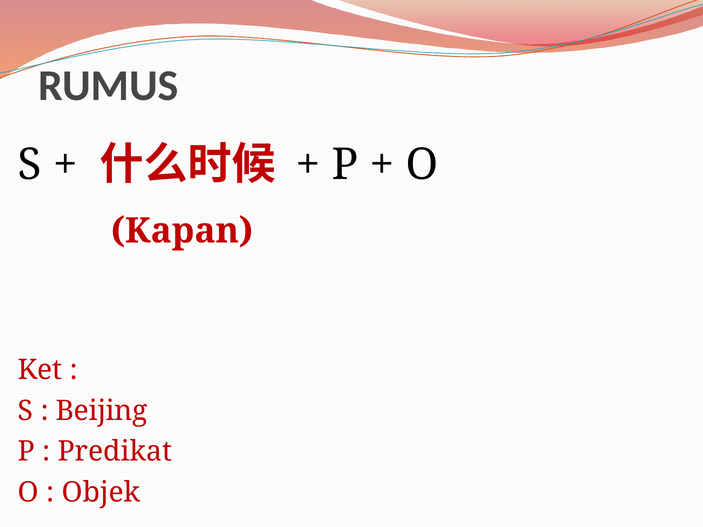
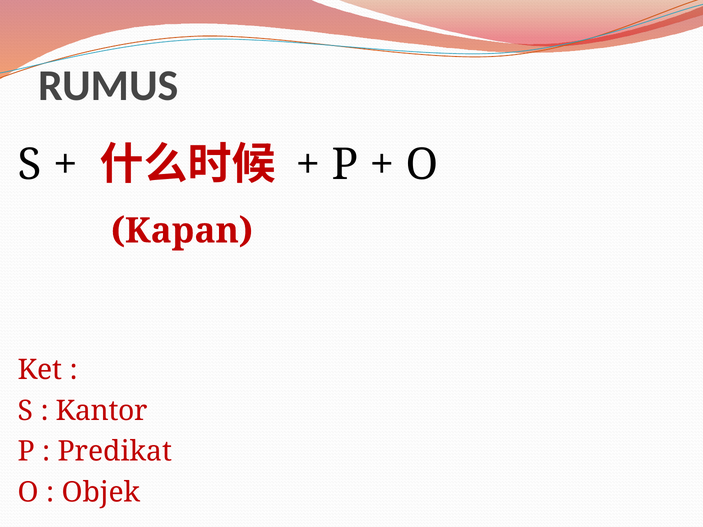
Beijing: Beijing -> Kantor
